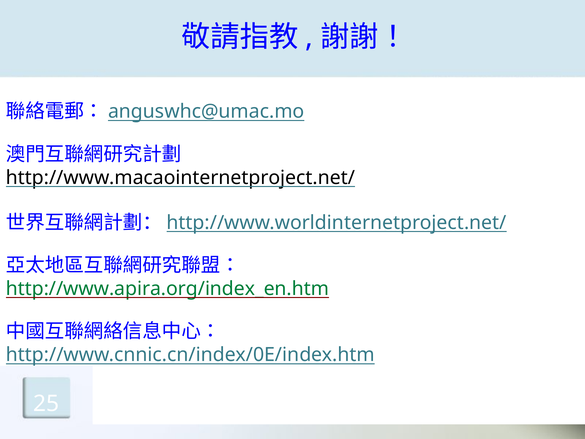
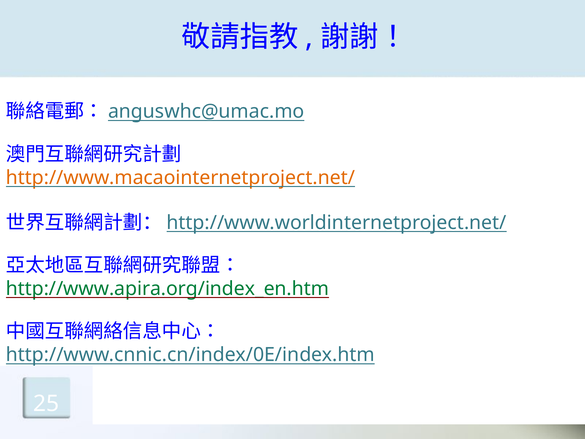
http://www.macaointernetproject.net/ colour: black -> orange
